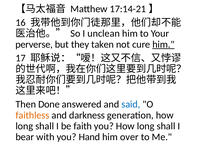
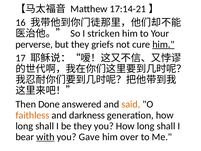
unclean: unclean -> stricken
taken: taken -> griefs
said colour: blue -> orange
be faith: faith -> they
with underline: none -> present
Hand: Hand -> Gave
